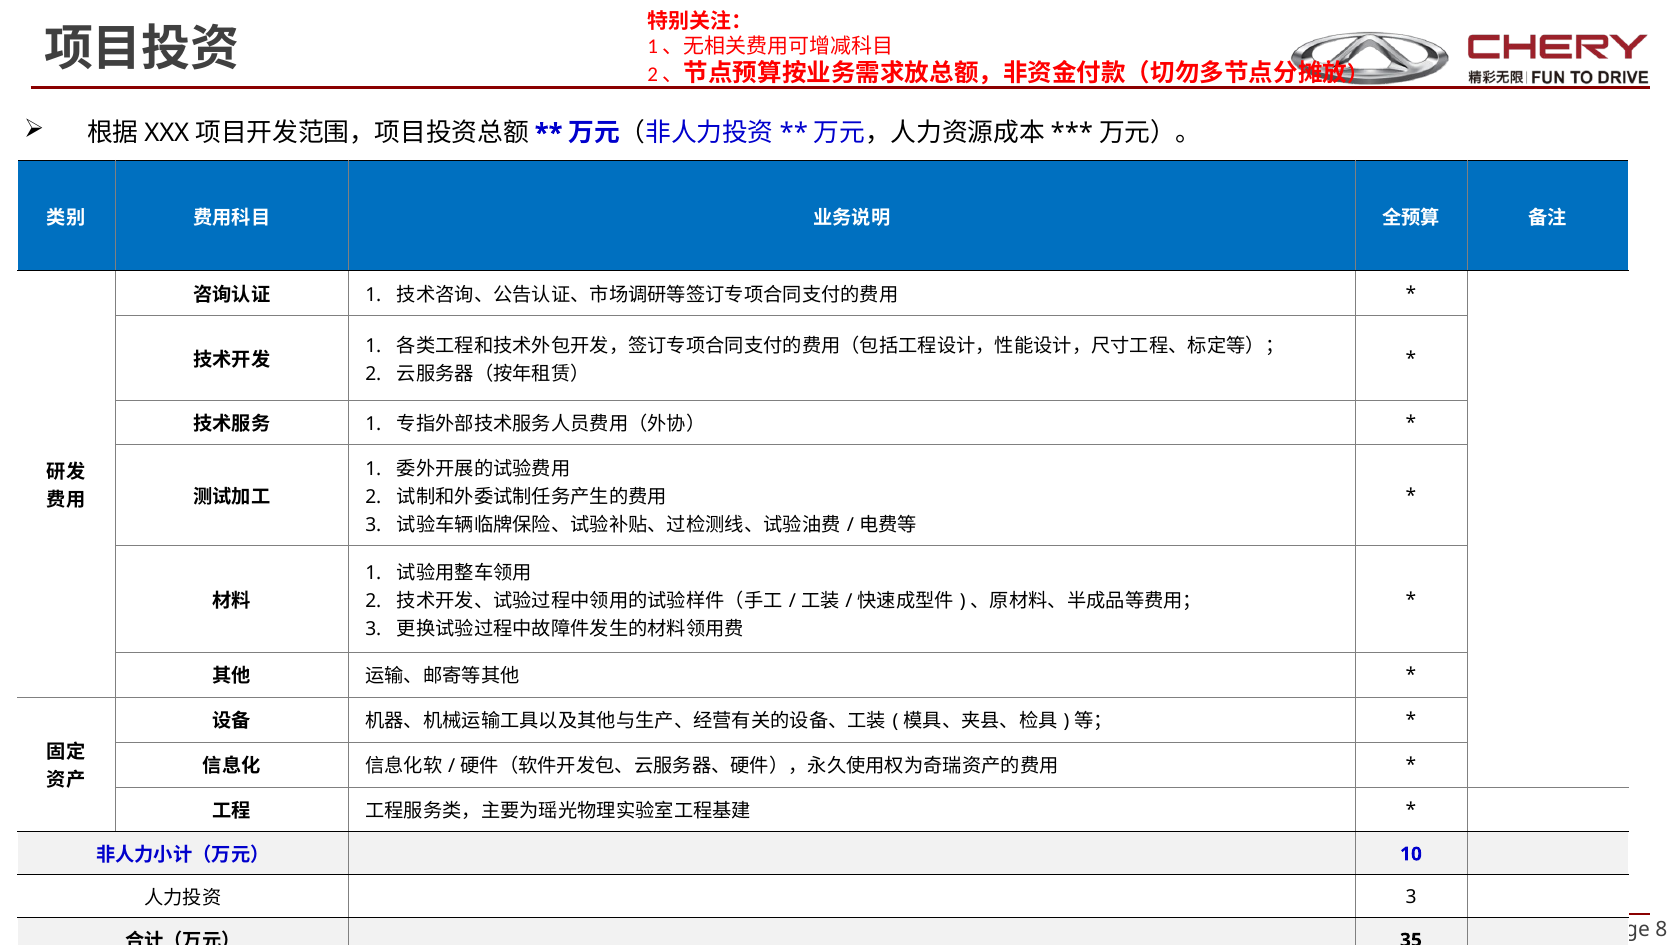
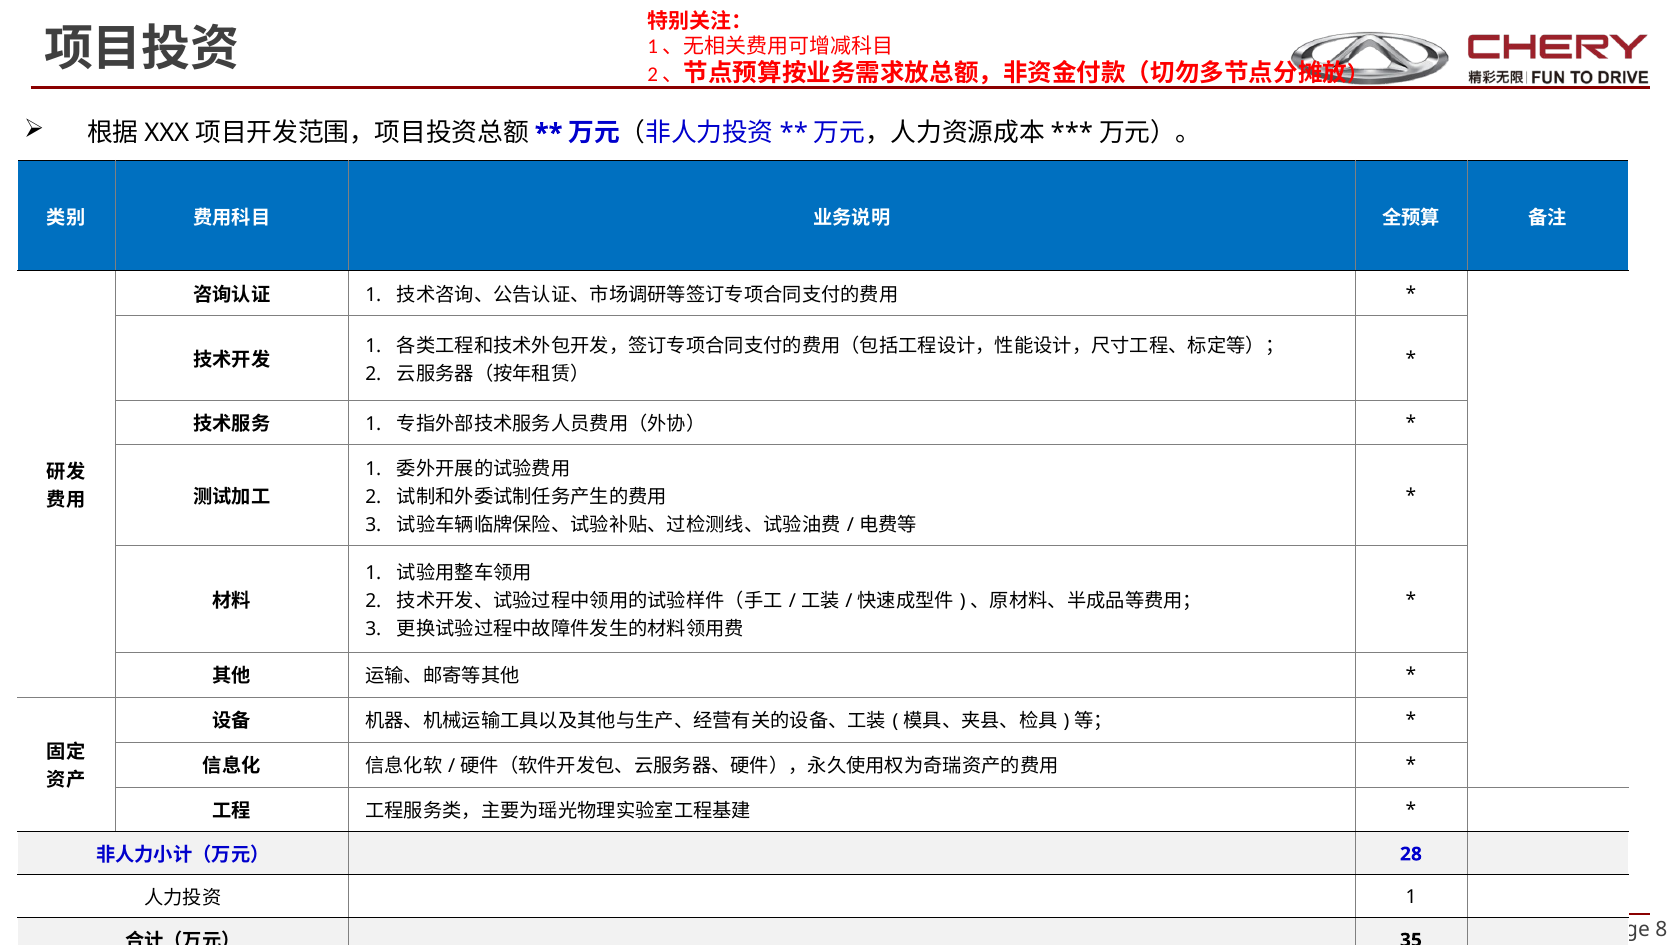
10: 10 -> 28
3 at (1411, 897): 3 -> 1
